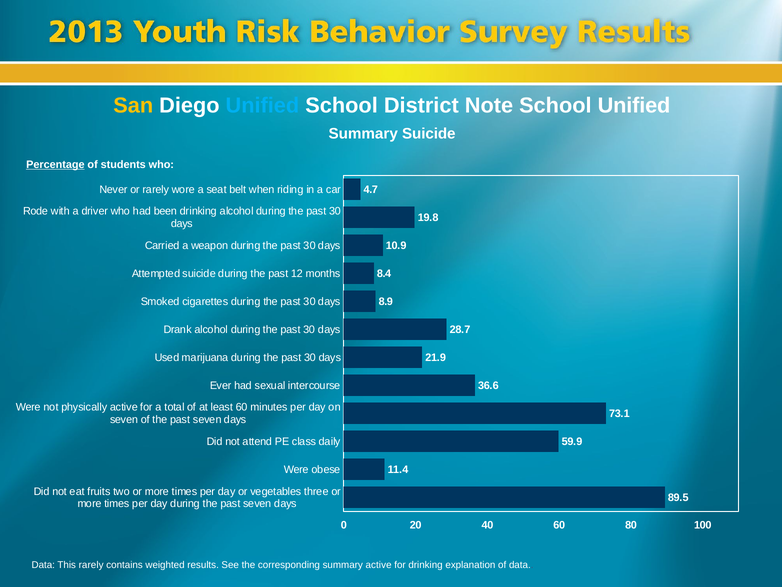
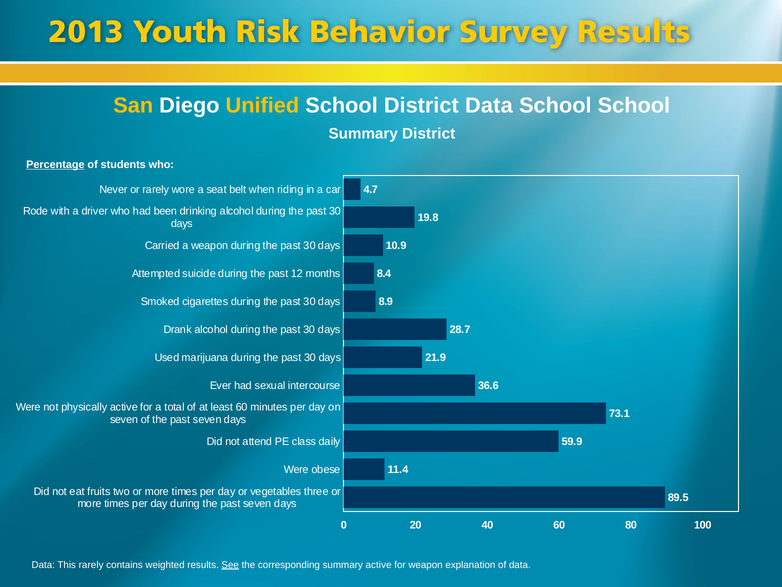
Unified at (262, 105) colour: light blue -> yellow
District Note: Note -> Data
School Unified: Unified -> School
Summary Suicide: Suicide -> District
See underline: none -> present
for drinking: drinking -> weapon
